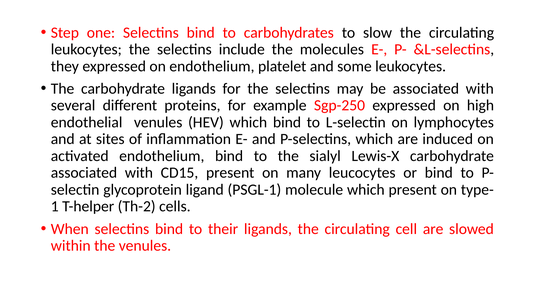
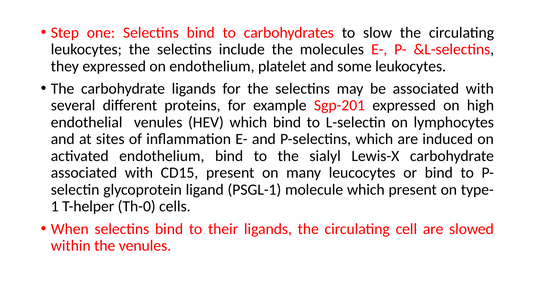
Sgp-250: Sgp-250 -> Sgp-201
Th-2: Th-2 -> Th-0
